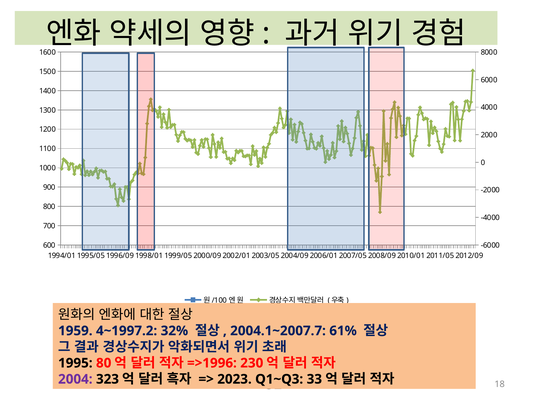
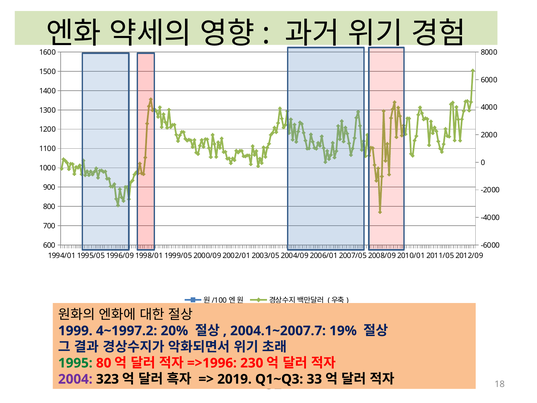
1959: 1959 -> 1999
32%: 32% -> 20%
61%: 61% -> 19%
1995 colour: black -> green
2023: 2023 -> 2019
